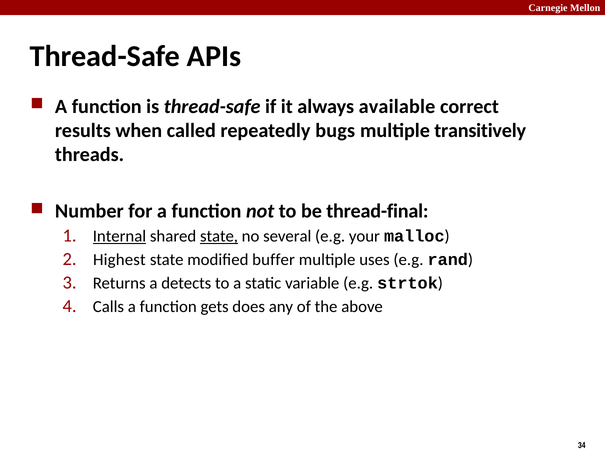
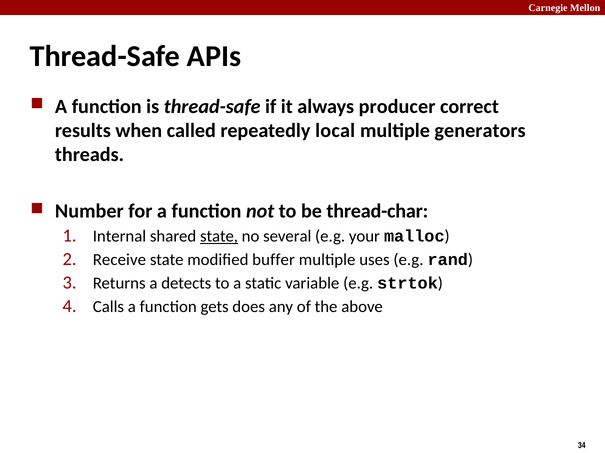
available: available -> producer
bugs: bugs -> local
transitively: transitively -> generators
thread-final: thread-final -> thread-char
Internal underline: present -> none
Highest: Highest -> Receive
